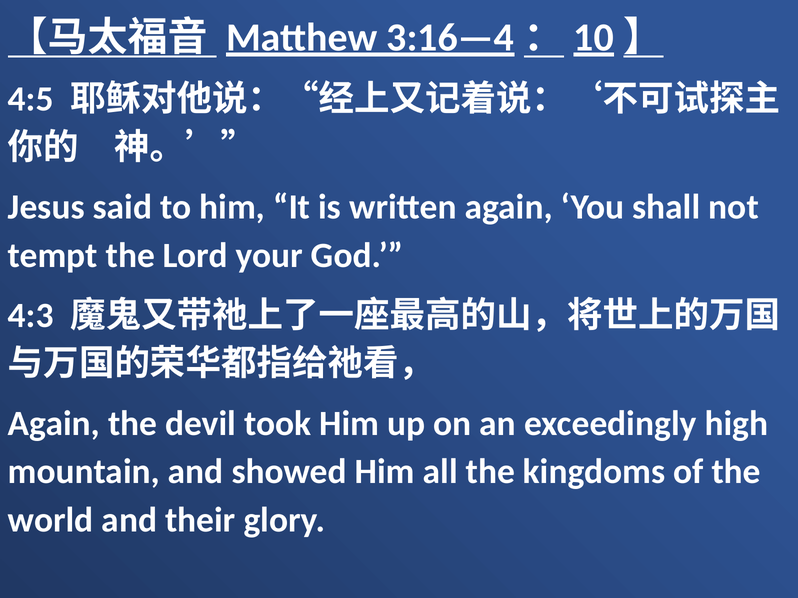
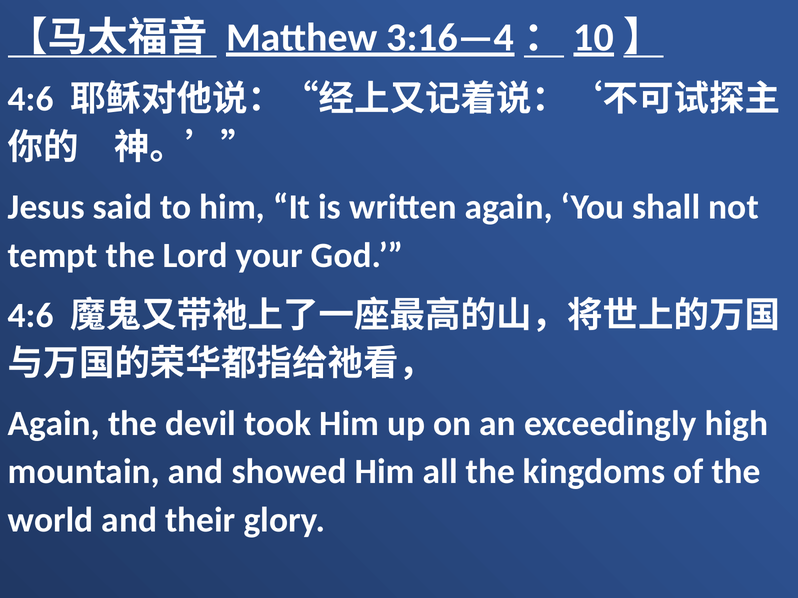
4:5 at (31, 99): 4:5 -> 4:6
4:3 at (31, 316): 4:3 -> 4:6
